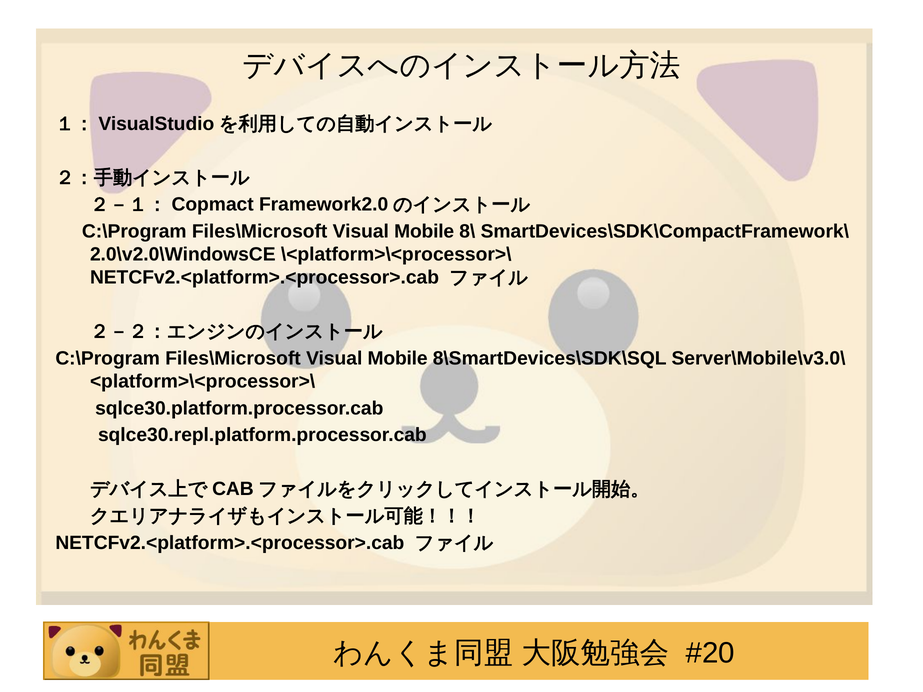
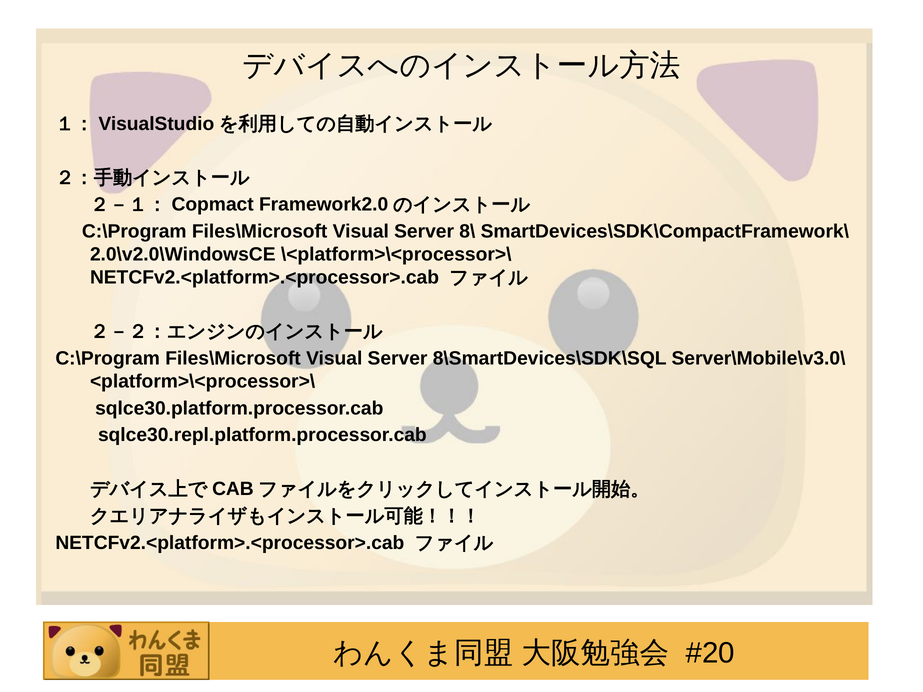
Mobile at (424, 231): Mobile -> Server
Mobile at (398, 358): Mobile -> Server
